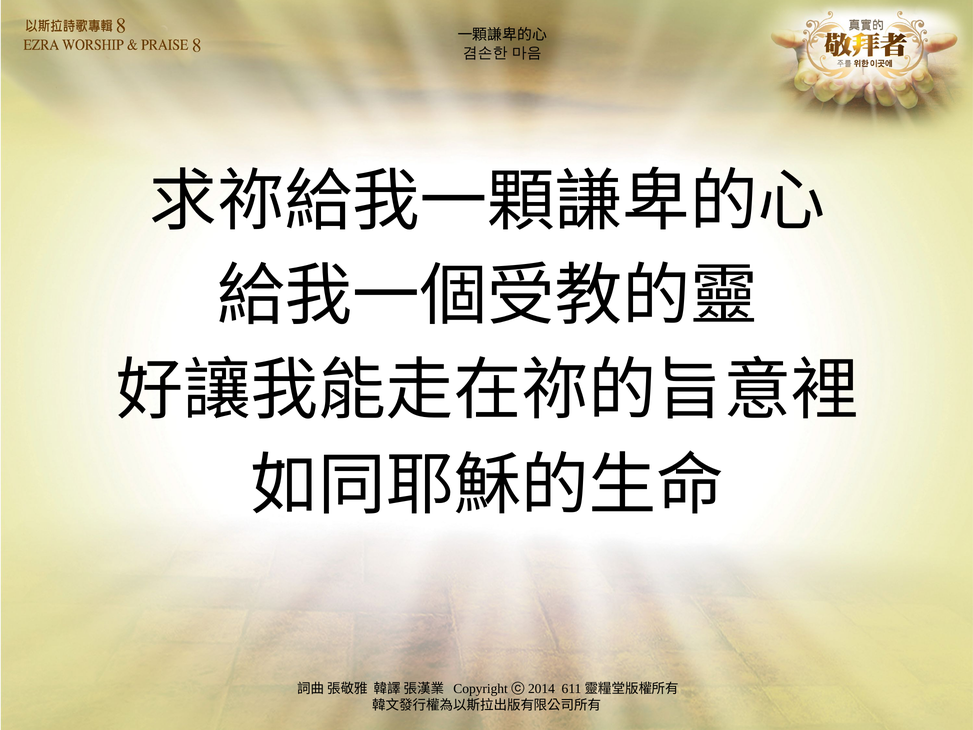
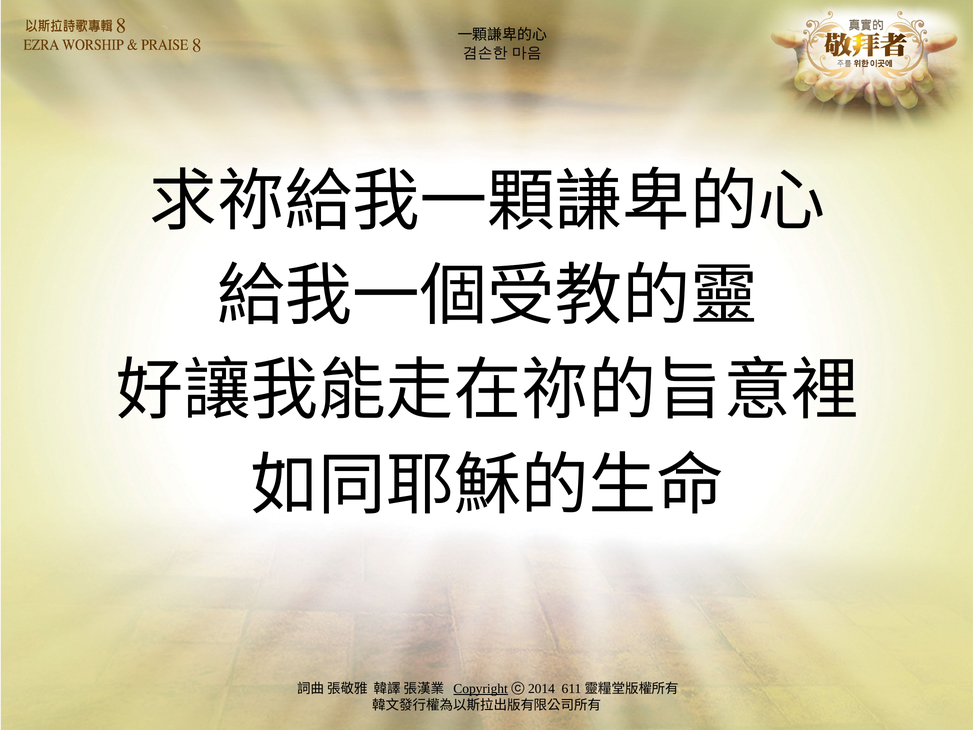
Copyright underline: none -> present
